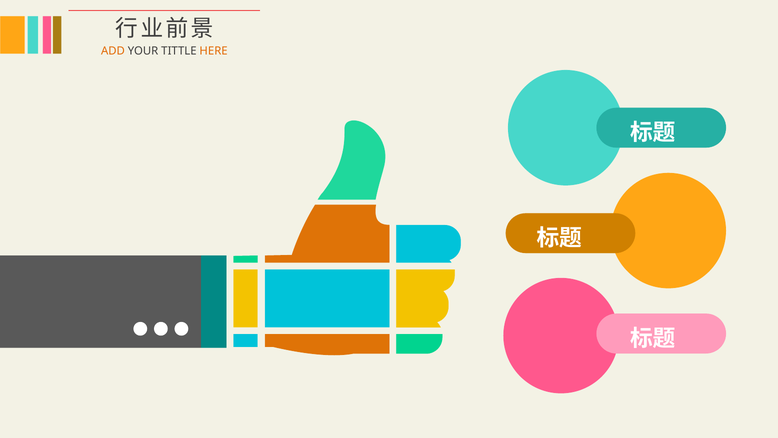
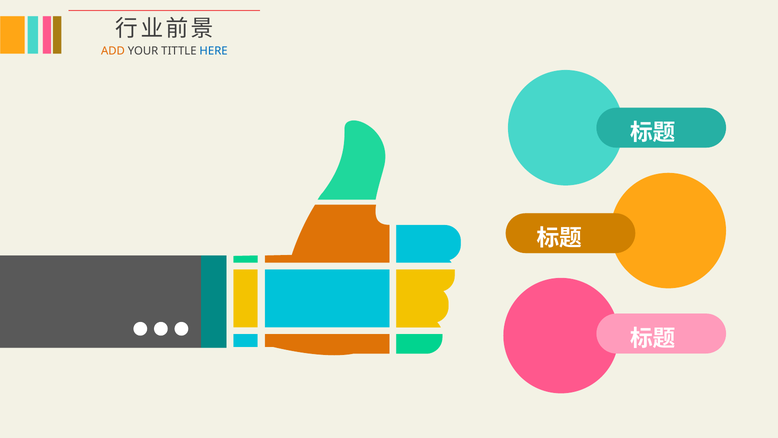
HERE colour: orange -> blue
